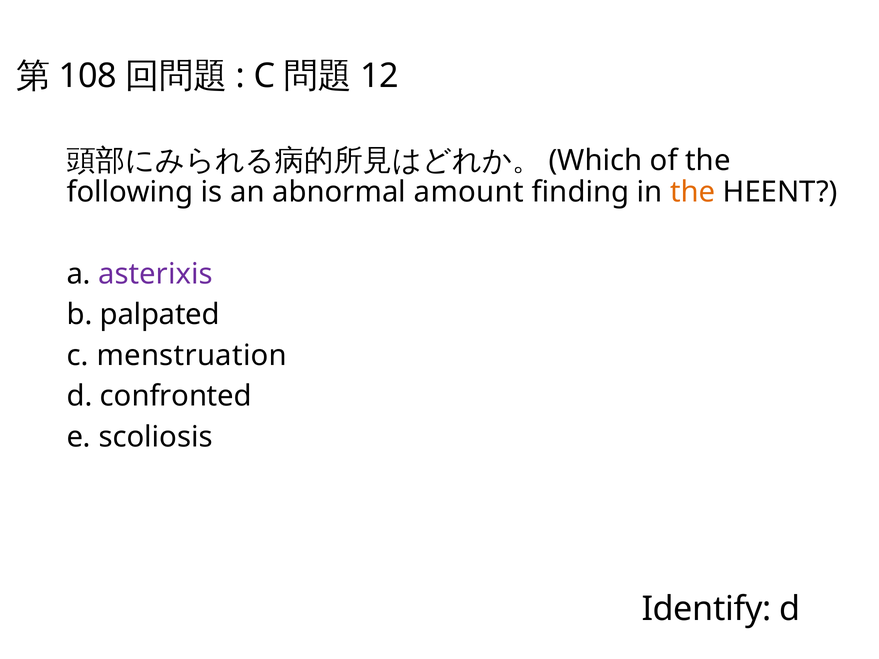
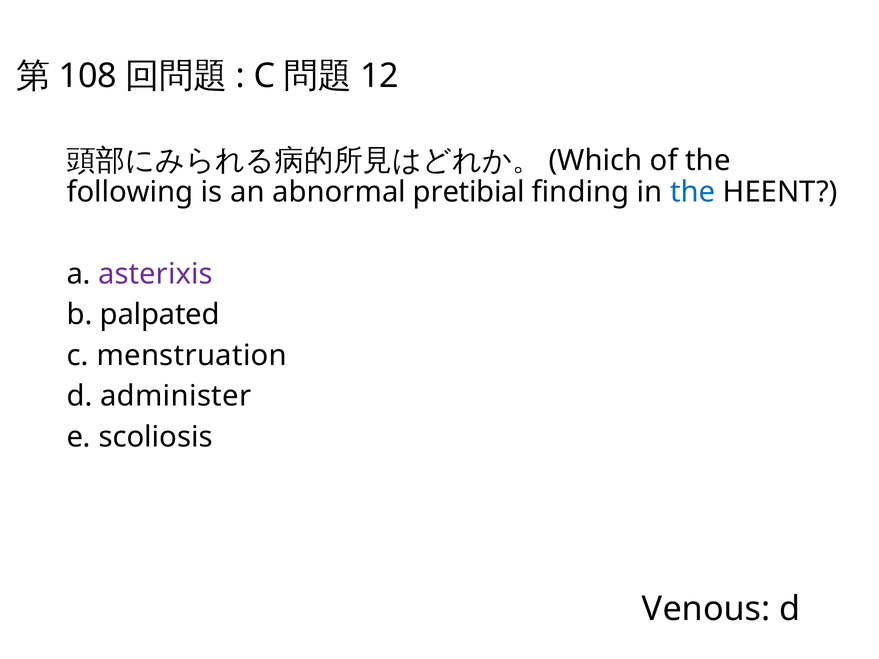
amount: amount -> pretibial
the at (693, 192) colour: orange -> blue
confronted: confronted -> administer
Identify: Identify -> Venous
